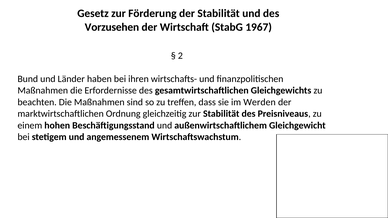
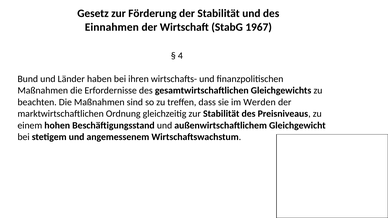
Vorzusehen: Vorzusehen -> Einnahmen
2: 2 -> 4
